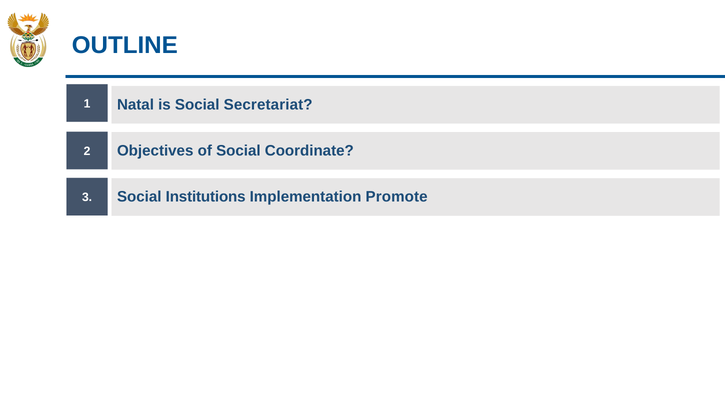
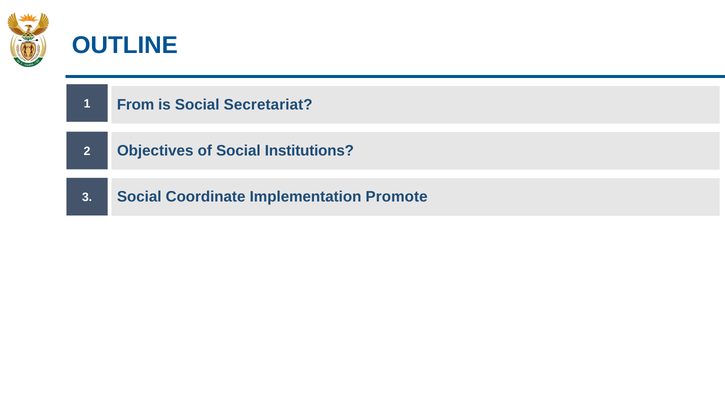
Natal: Natal -> From
Coordinate: Coordinate -> Institutions
Institutions: Institutions -> Coordinate
